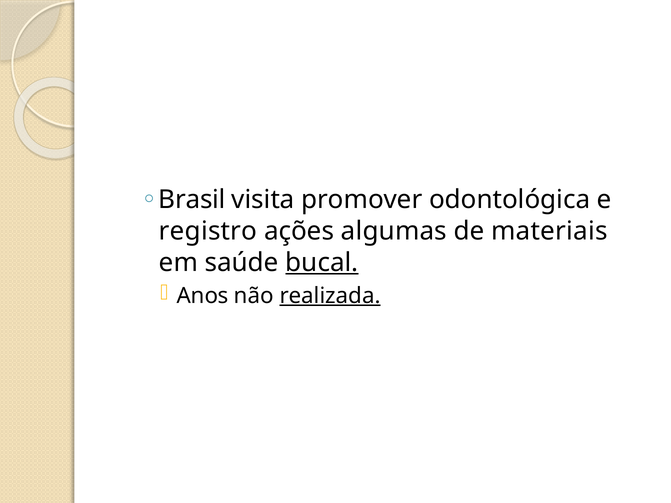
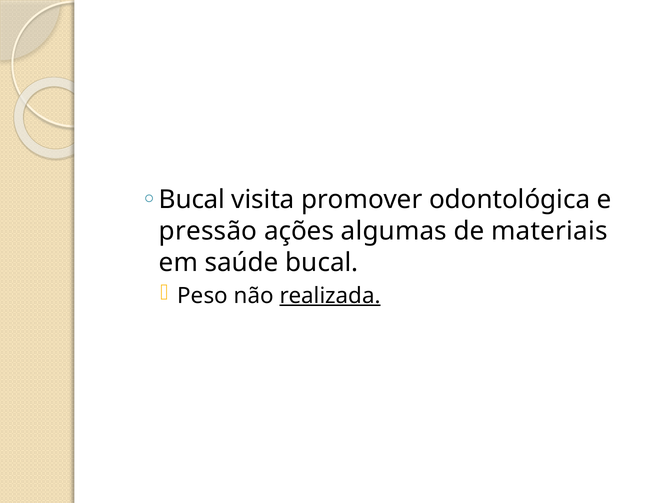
Brasil at (192, 200): Brasil -> Bucal
registro: registro -> pressão
bucal at (322, 263) underline: present -> none
Anos: Anos -> Peso
